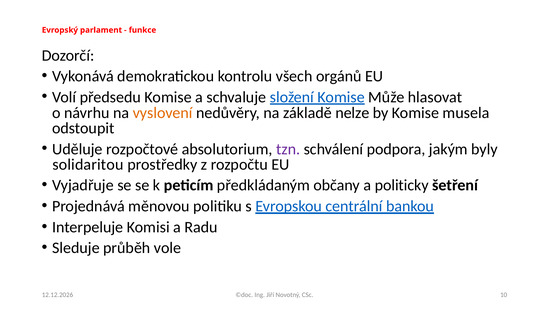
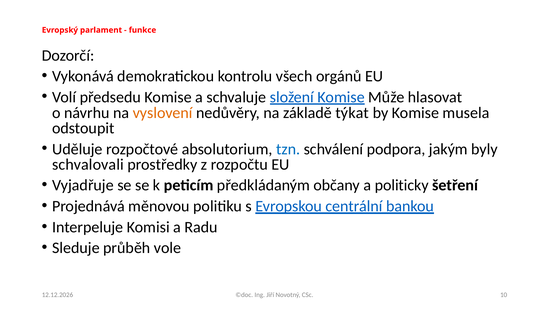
nelze: nelze -> týkat
tzn colour: purple -> blue
solidaritou: solidaritou -> schvalovali
